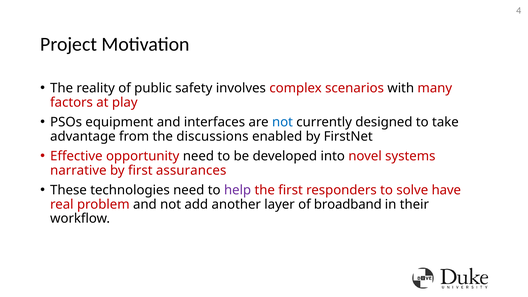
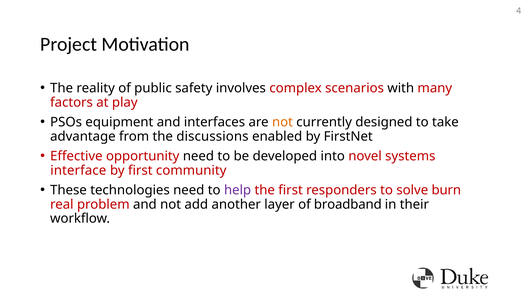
not at (282, 122) colour: blue -> orange
narrative: narrative -> interface
assurances: assurances -> community
have: have -> burn
